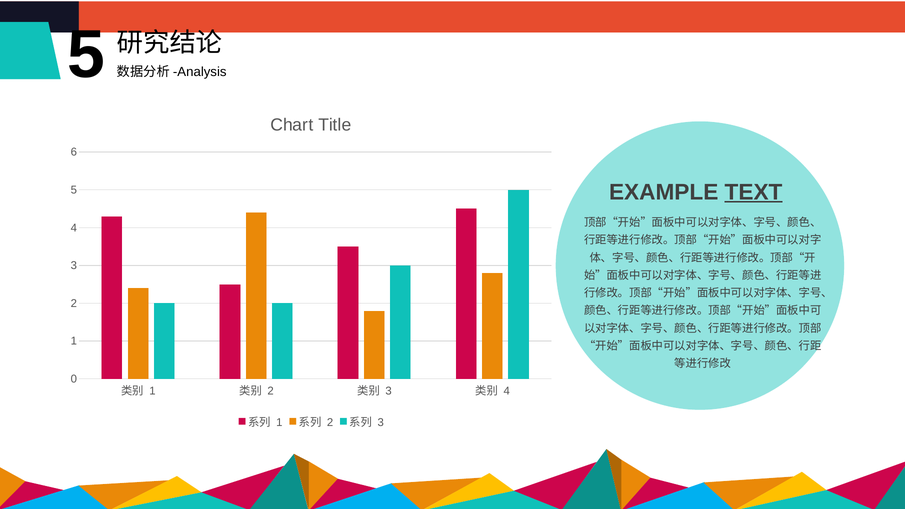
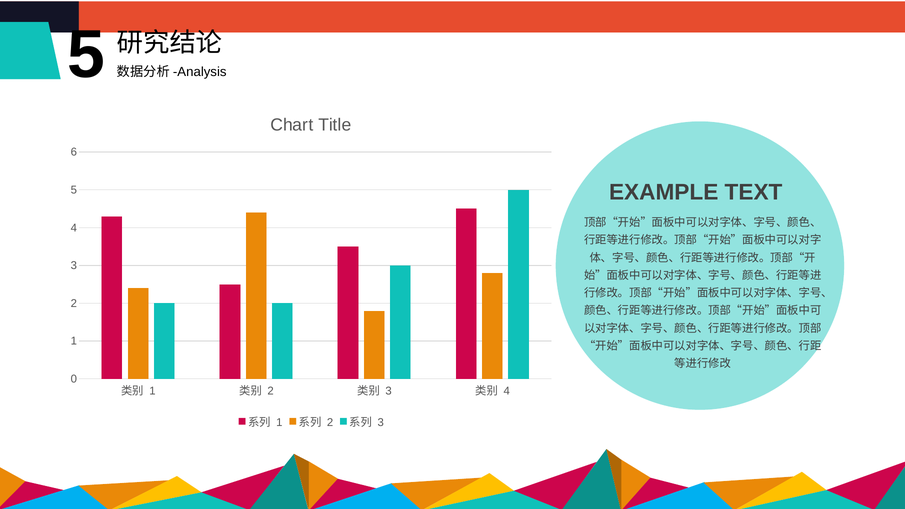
TEXT underline: present -> none
